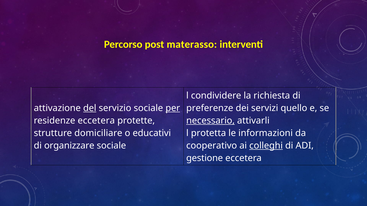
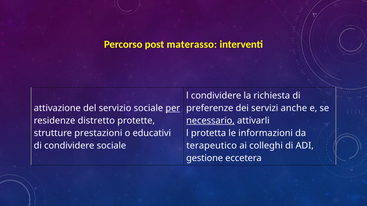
del underline: present -> none
quello: quello -> anche
residenze eccetera: eccetera -> distretto
domiciliare: domiciliare -> prestazioni
di organizzare: organizzare -> condividere
cooperativo: cooperativo -> terapeutico
colleghi underline: present -> none
